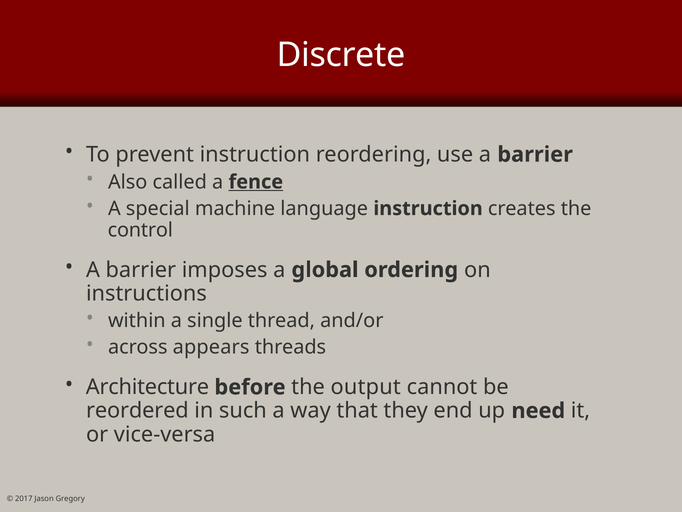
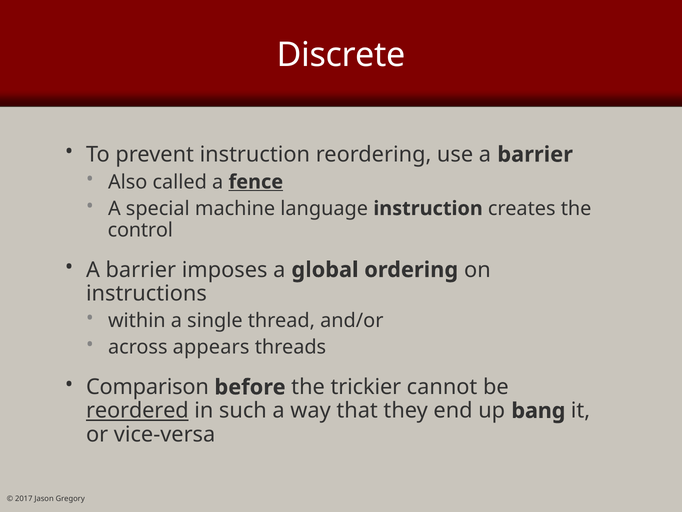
Architecture: Architecture -> Comparison
output: output -> trickier
reordered underline: none -> present
need: need -> bang
